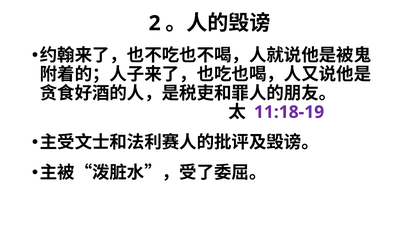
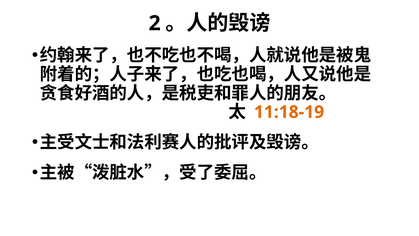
11:18-19 colour: purple -> orange
